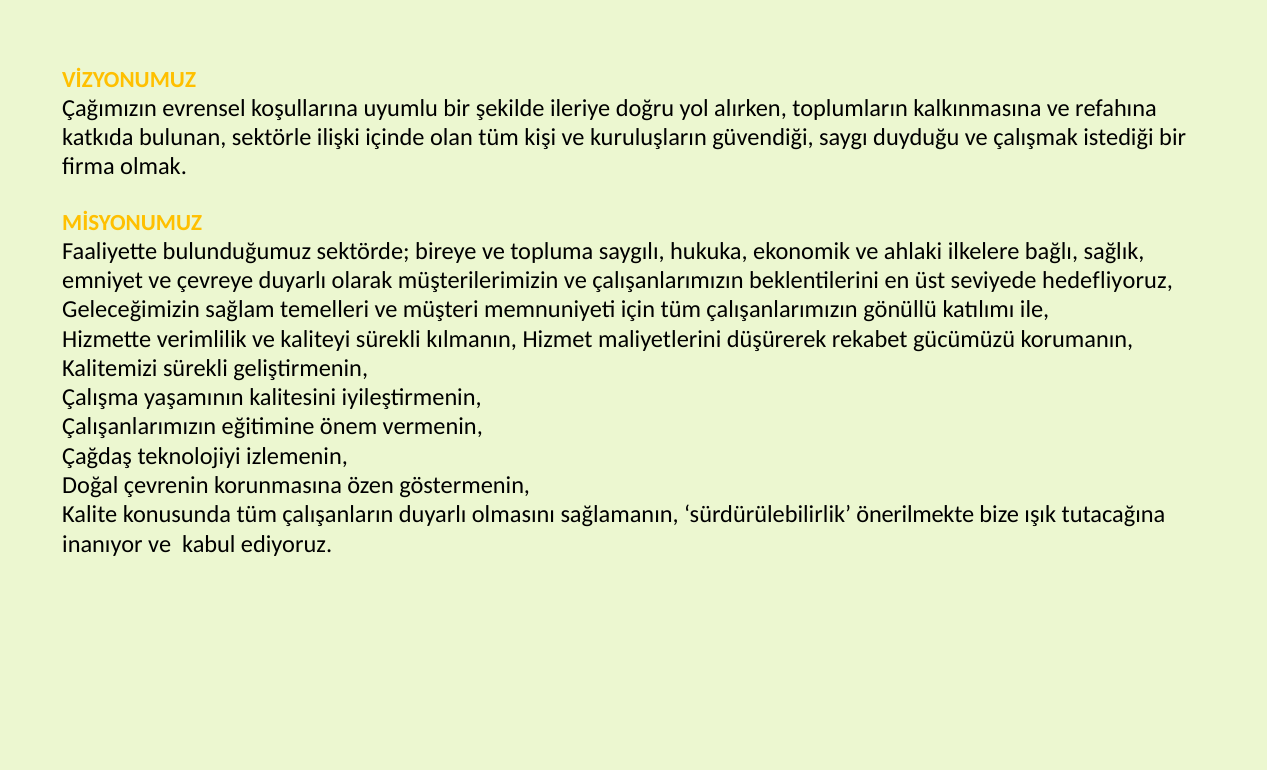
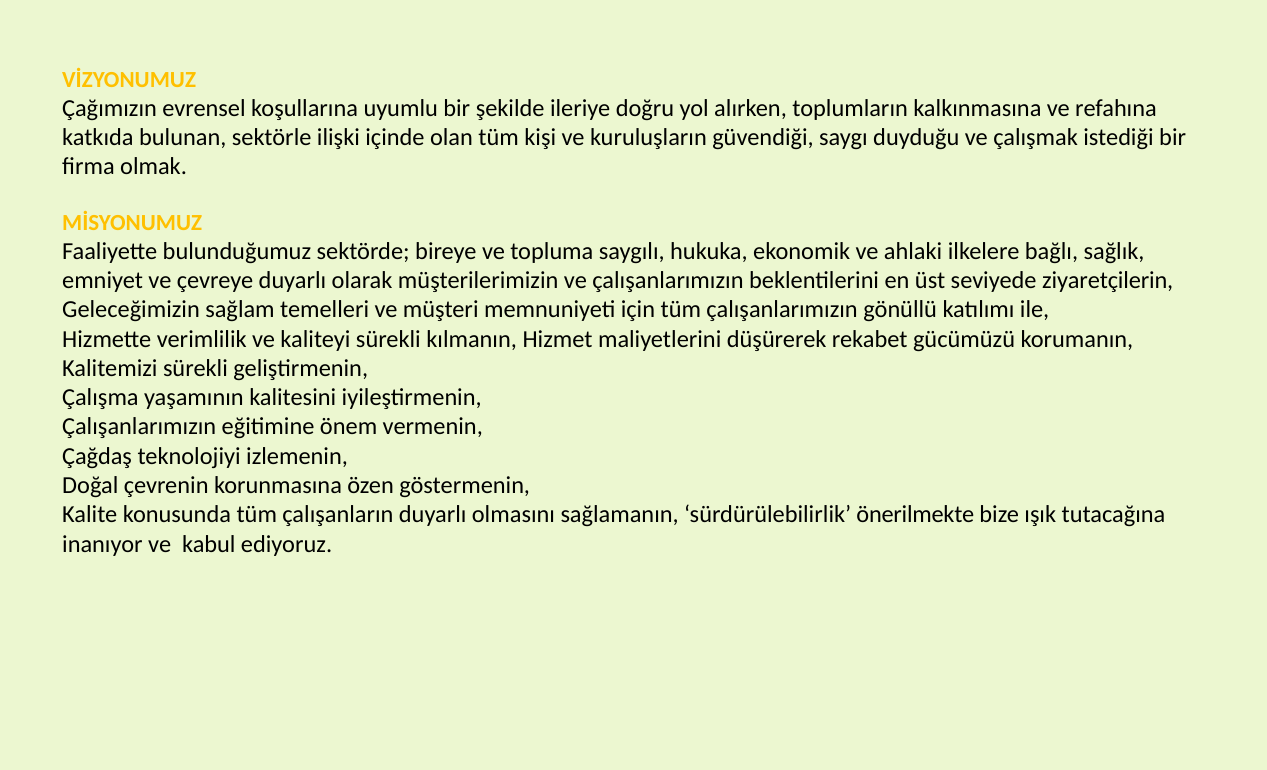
hedefliyoruz: hedefliyoruz -> ziyaretçilerin
